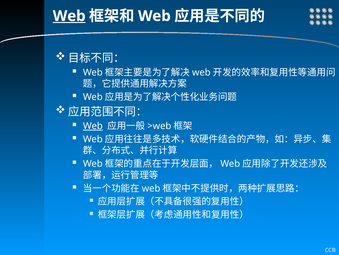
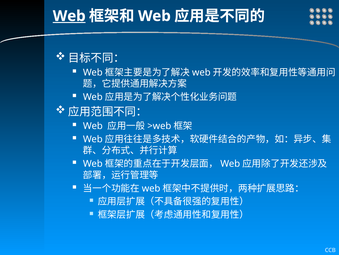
Web at (93, 126) underline: present -> none
